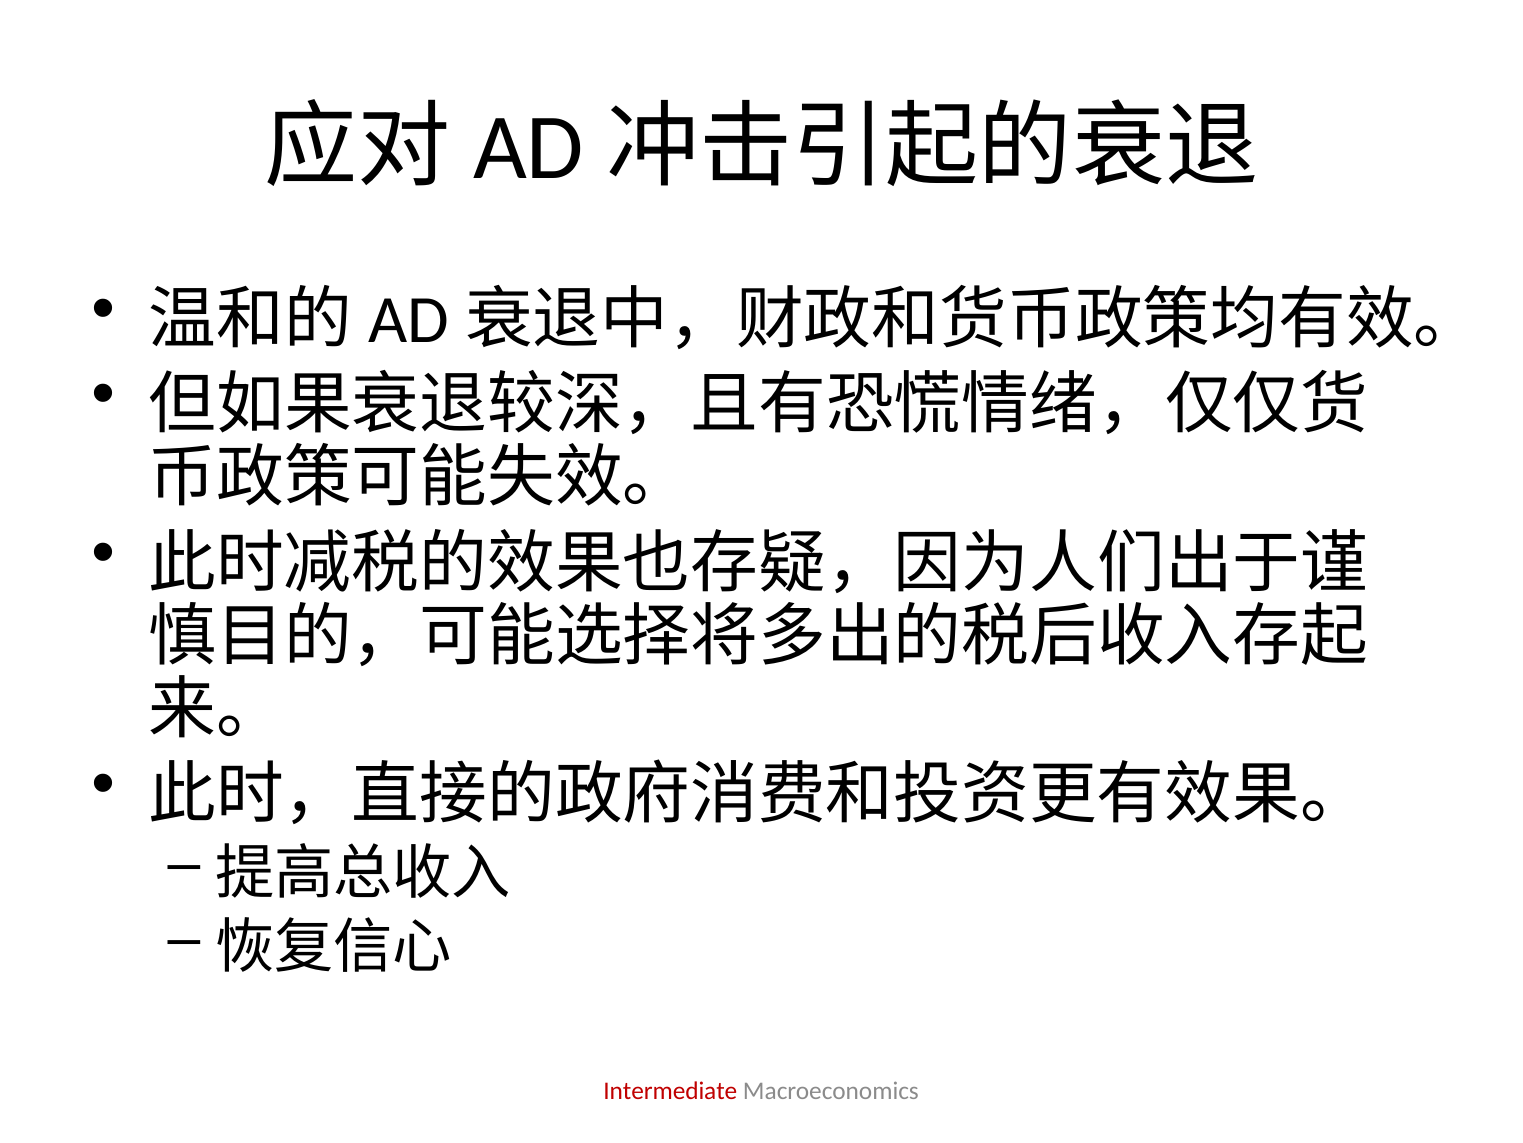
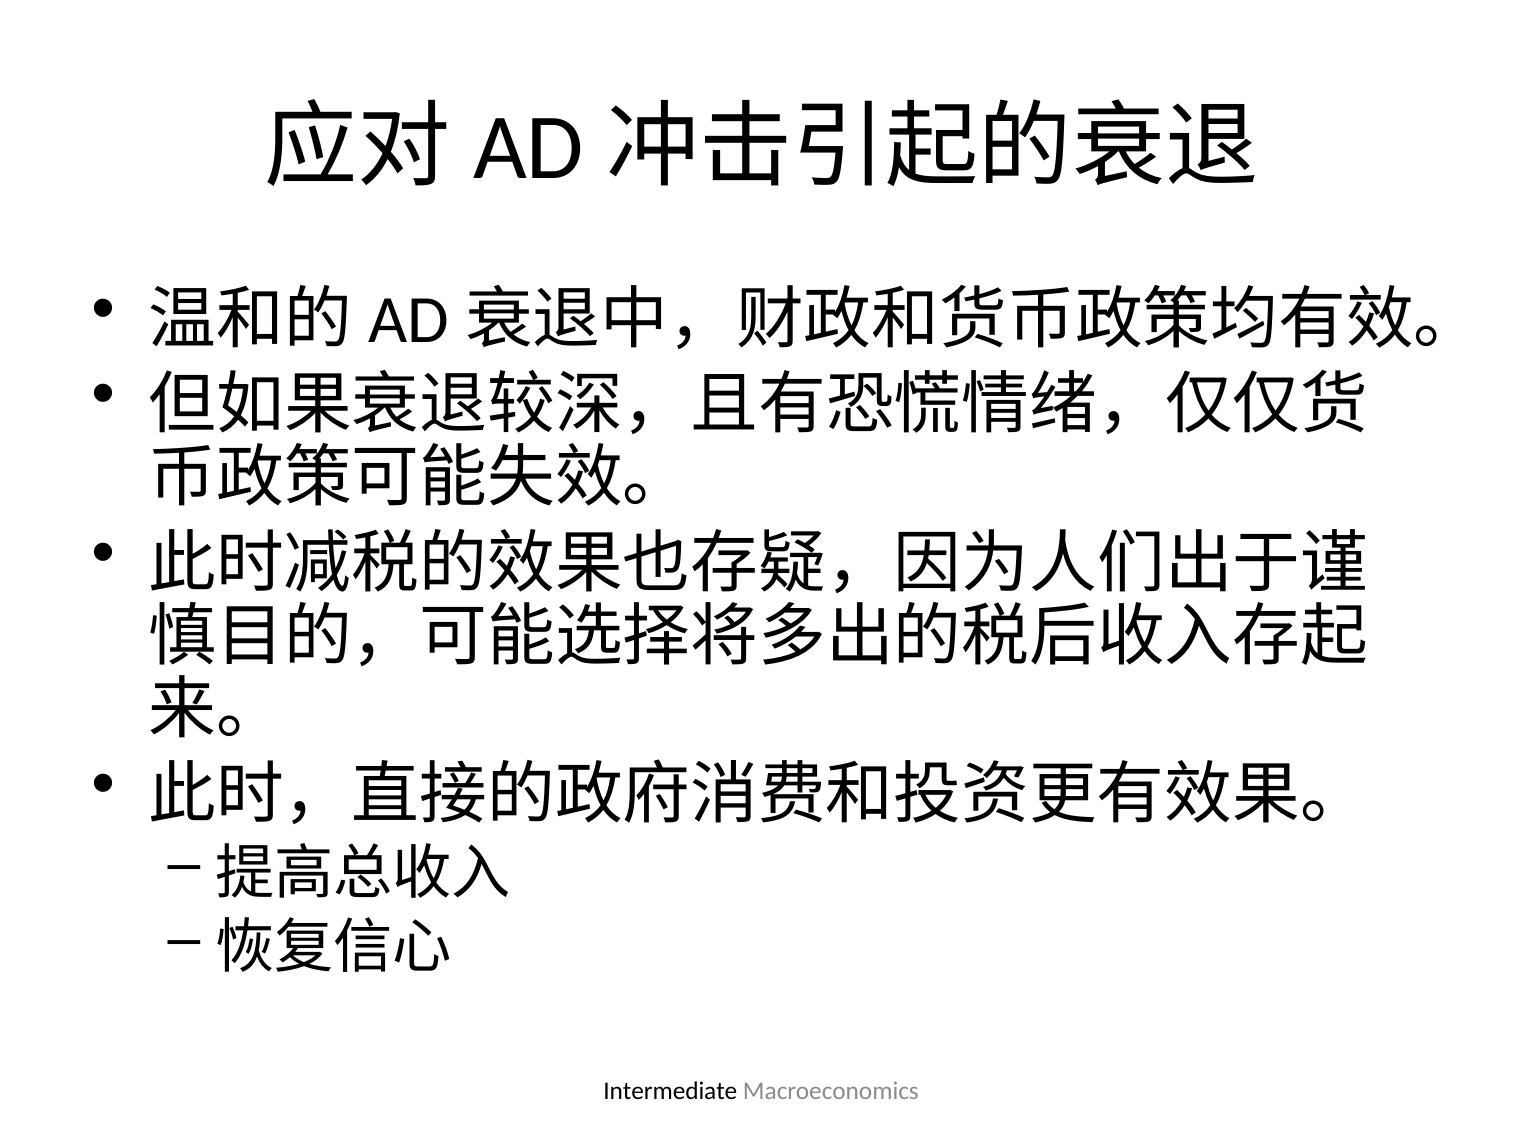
Intermediate colour: red -> black
